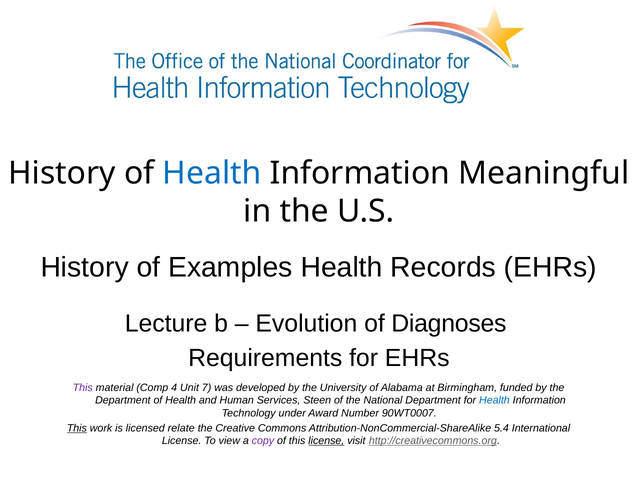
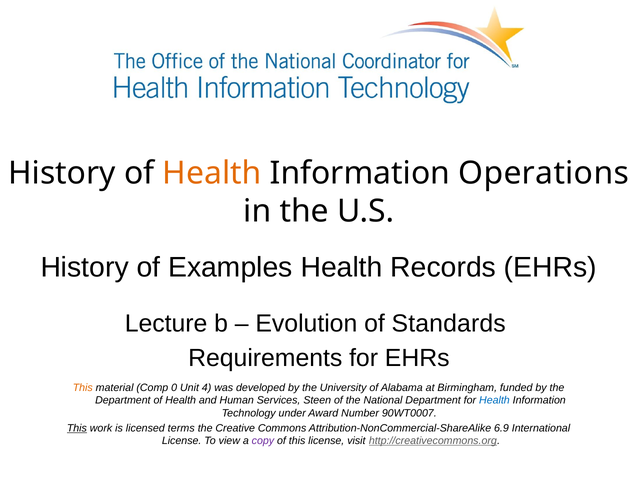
Health at (212, 173) colour: blue -> orange
Meaningful: Meaningful -> Operations
Diagnoses: Diagnoses -> Standards
This at (83, 388) colour: purple -> orange
4: 4 -> 0
7: 7 -> 4
relate: relate -> terms
5.4: 5.4 -> 6.9
license at (326, 441) underline: present -> none
